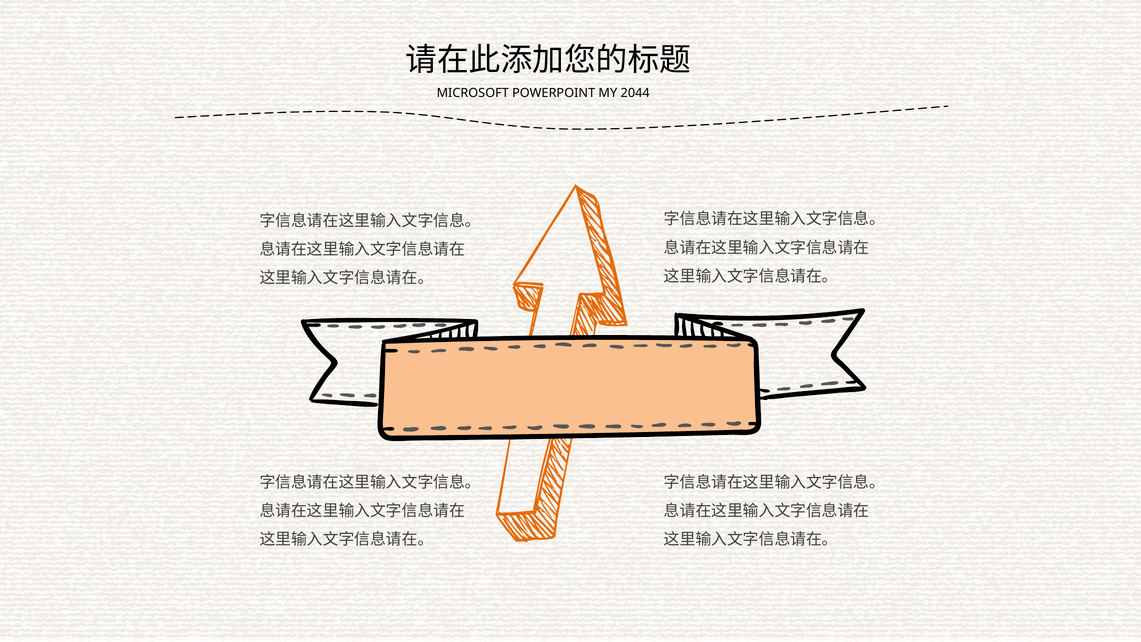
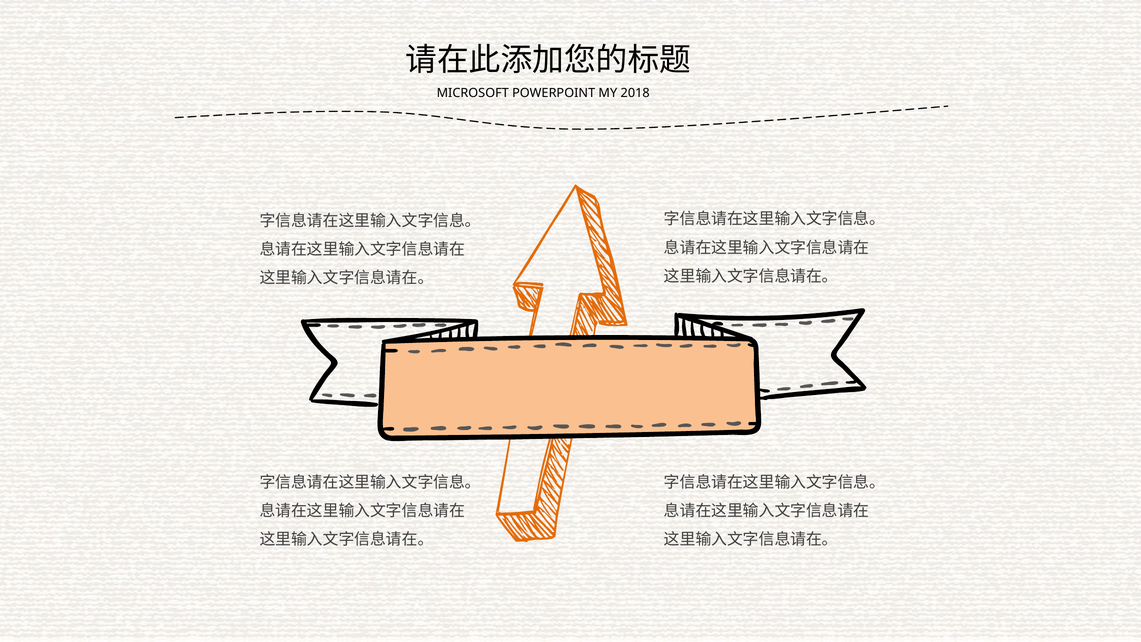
2044: 2044 -> 2018
